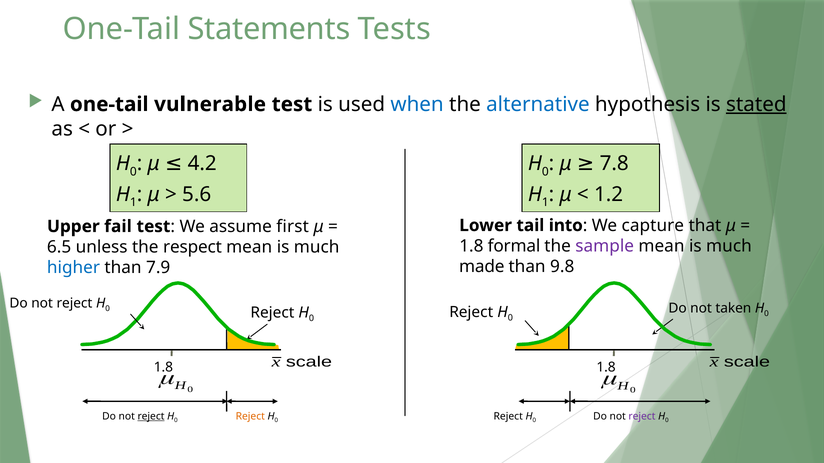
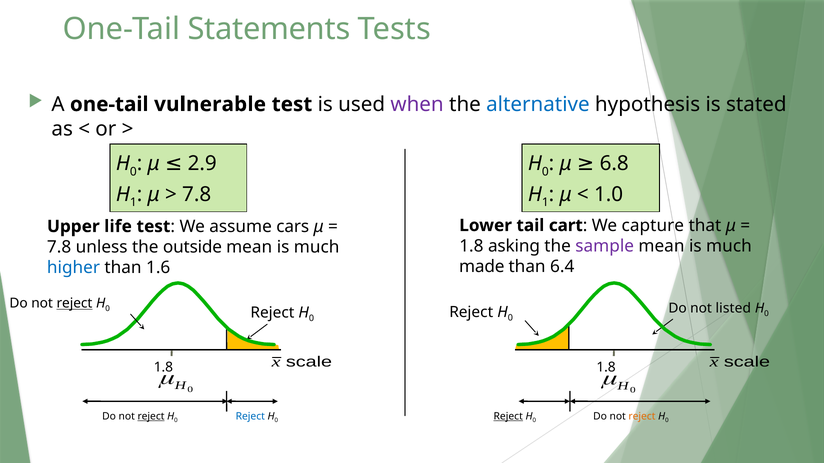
when colour: blue -> purple
stated underline: present -> none
4.2: 4.2 -> 2.9
7.8: 7.8 -> 6.8
5.6 at (197, 195): 5.6 -> 7.8
1.2: 1.2 -> 1.0
into: into -> cart
fail: fail -> life
first: first -> cars
formal: formal -> asking
6.5 at (59, 247): 6.5 -> 7.8
respect: respect -> outside
9.8: 9.8 -> 6.4
7.9: 7.9 -> 1.6
reject at (74, 304) underline: none -> present
taken: taken -> listed
Reject at (250, 417) colour: orange -> blue
Reject at (508, 417) underline: none -> present
reject at (642, 417) colour: purple -> orange
